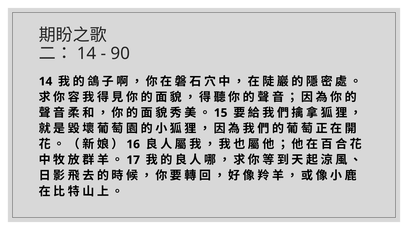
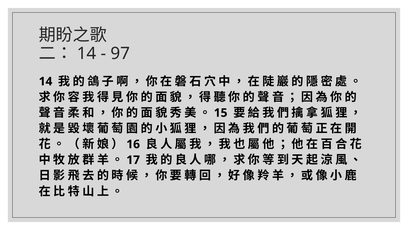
90: 90 -> 97
